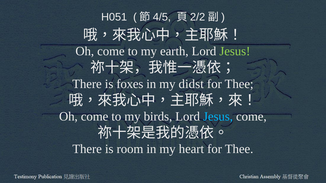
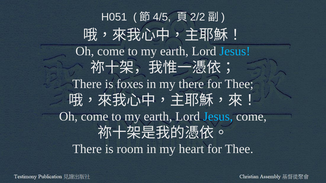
Jesus at (235, 51) colour: light green -> light blue
my didst: didst -> there
birds at (158, 117): birds -> earth
